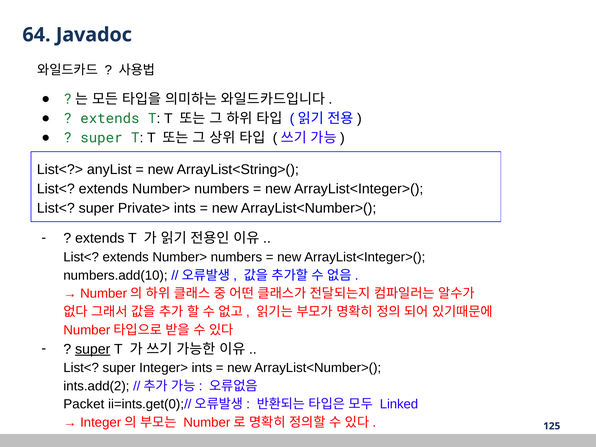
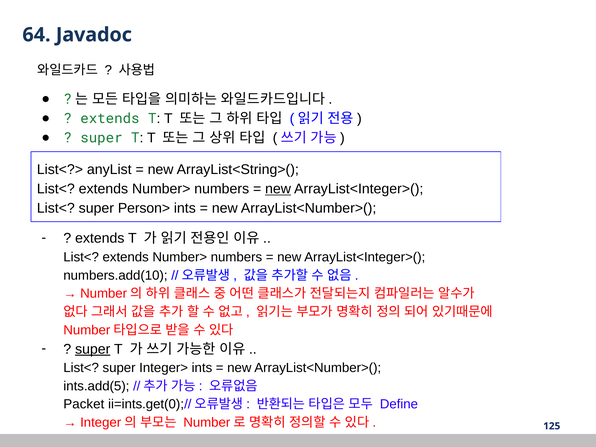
new at (278, 189) underline: none -> present
Private>: Private> -> Person>
ints.add(2: ints.add(2 -> ints.add(5
Linked: Linked -> Define
